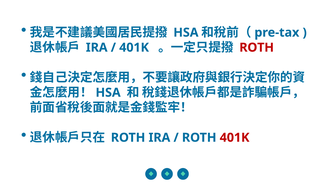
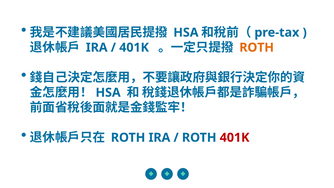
ROTH at (257, 47) colour: red -> orange
